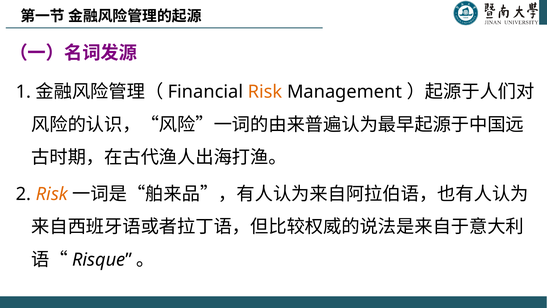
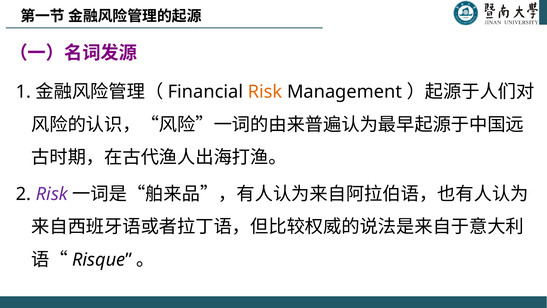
Risk at (52, 194) colour: orange -> purple
